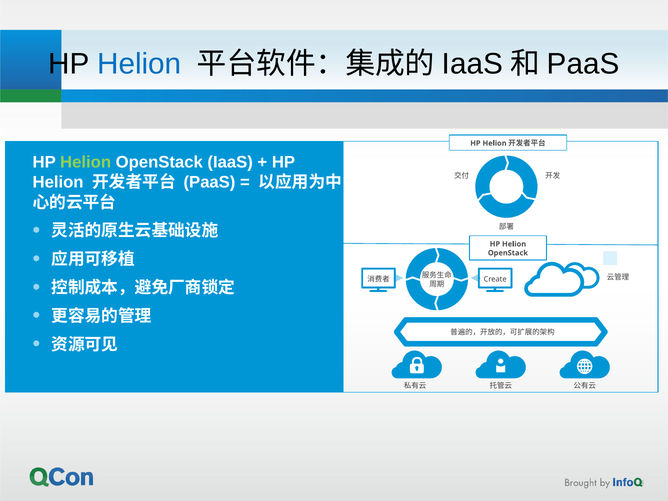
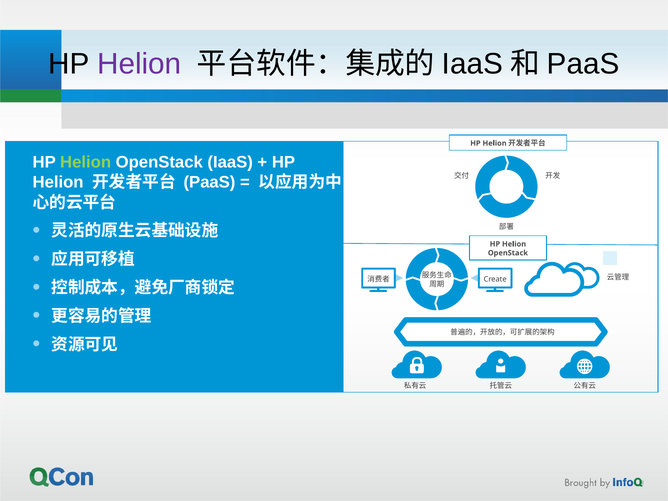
Helion at (139, 64) colour: blue -> purple
